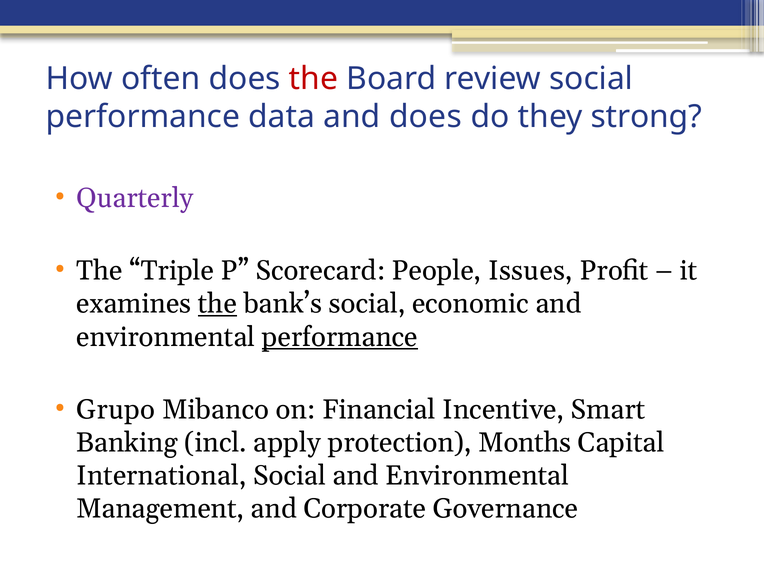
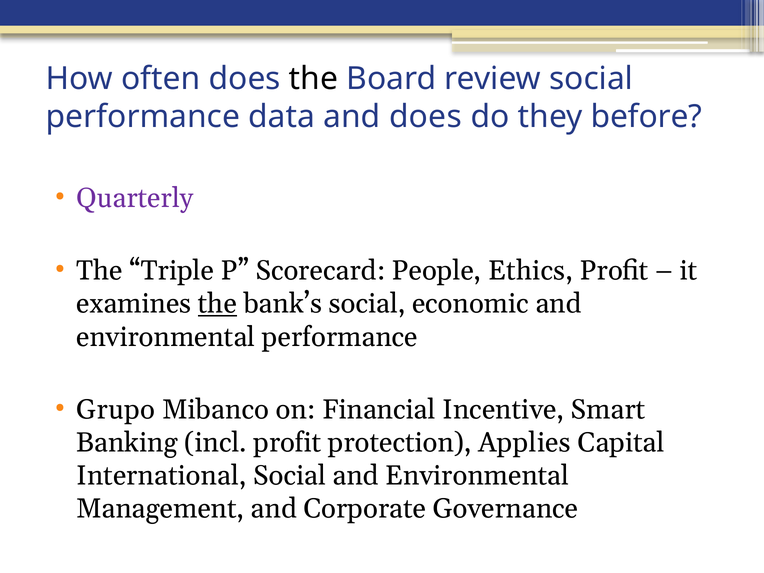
the at (313, 79) colour: red -> black
strong: strong -> before
Issues: Issues -> Ethics
performance at (340, 337) underline: present -> none
incl apply: apply -> profit
Months: Months -> Applies
